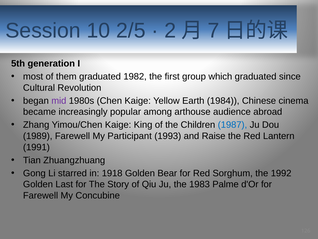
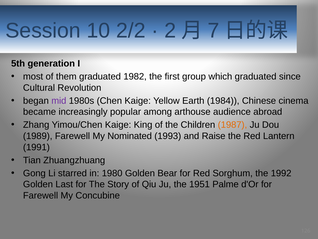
2/5: 2/5 -> 2/2
1987 colour: blue -> orange
Participant: Participant -> Nominated
1918: 1918 -> 1980
1983: 1983 -> 1951
